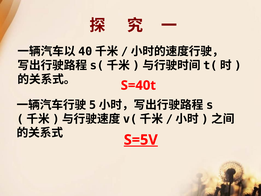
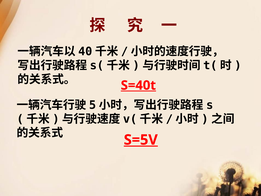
S=40t underline: none -> present
